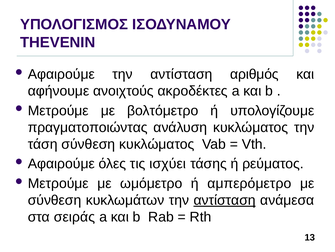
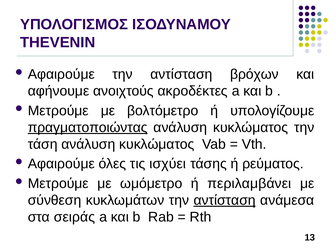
αριθμός: αριθμός -> βρόχων
πραγματοποιώντας underline: none -> present
τάση σύνθεση: σύνθεση -> ανάλυση
αμπερόμετρο: αμπερόμετρο -> περιλαμβάνει
